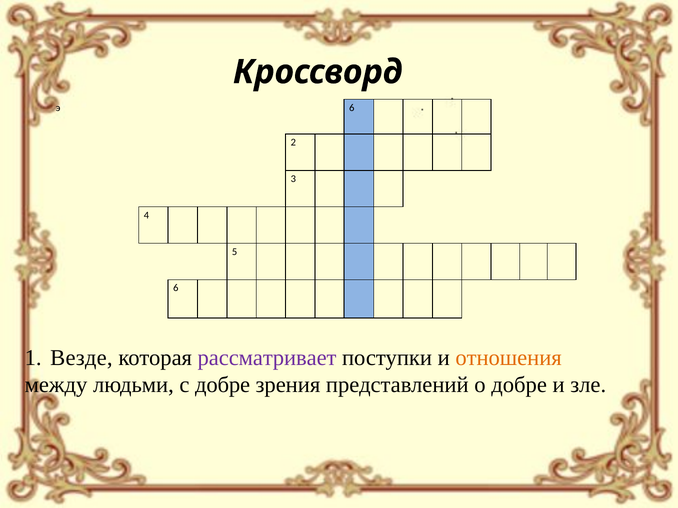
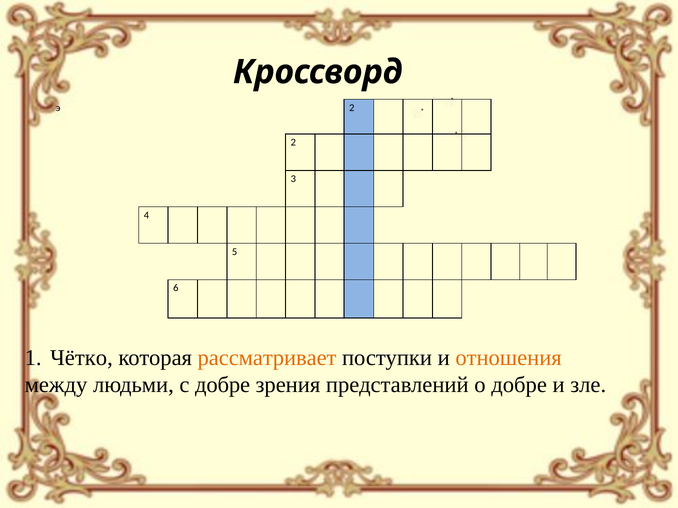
э 6: 6 -> 2
Везде: Везде -> Чётко
рассматривает colour: purple -> orange
